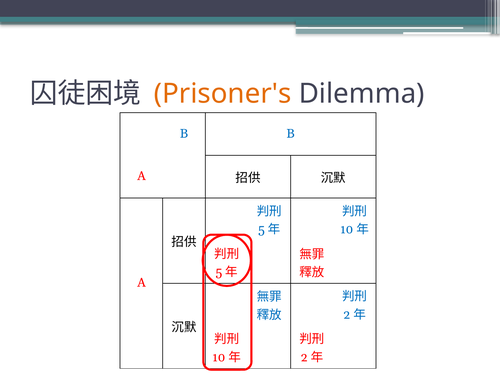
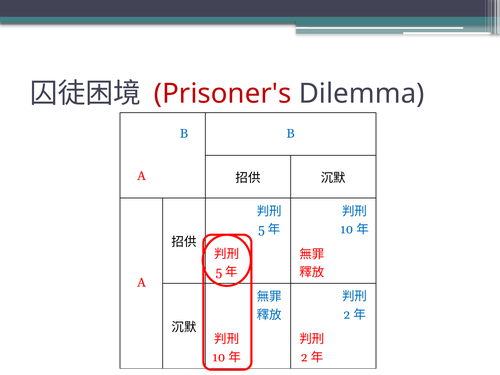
Prisoner's colour: orange -> red
